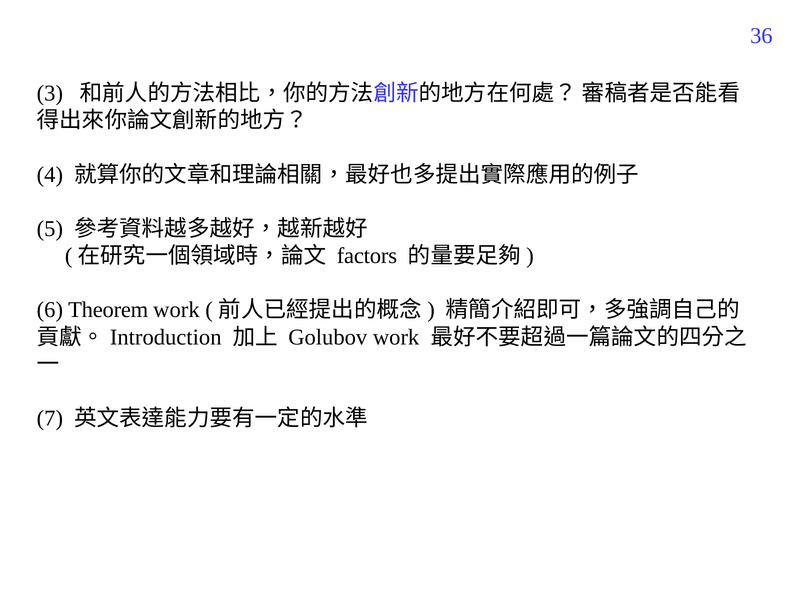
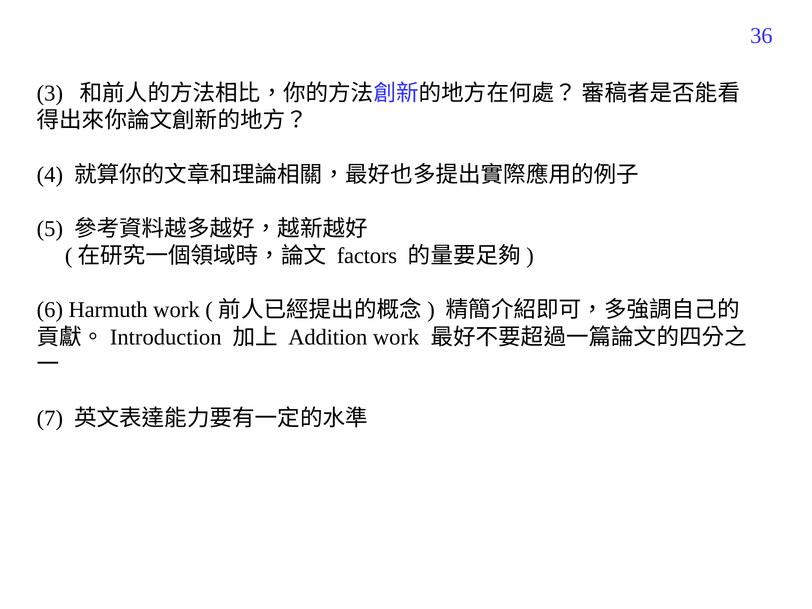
Theorem: Theorem -> Harmuth
Golubov: Golubov -> Addition
